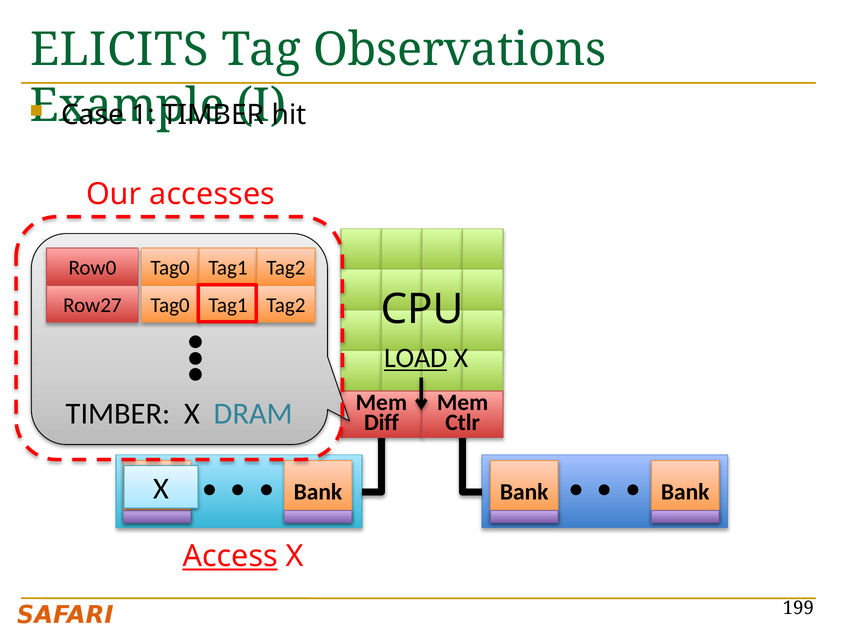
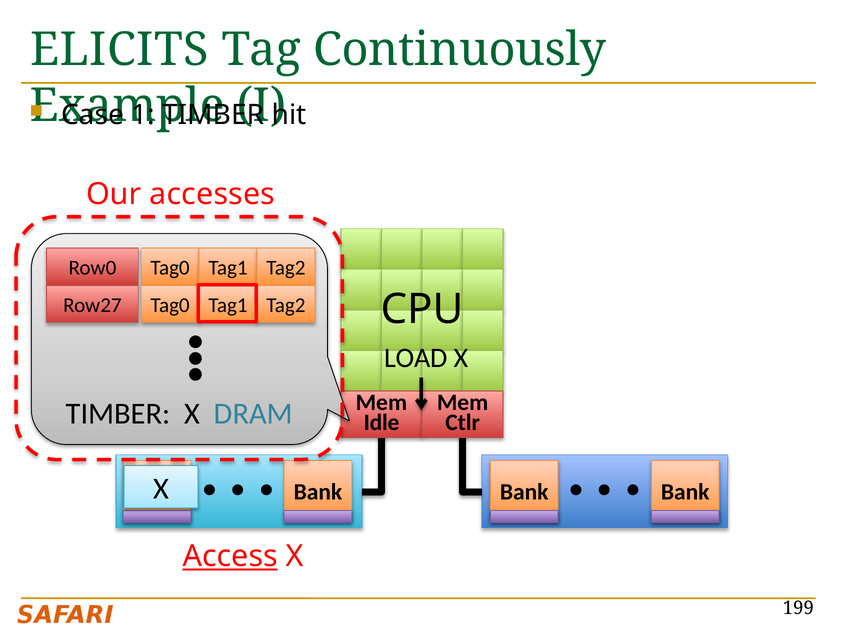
Observations: Observations -> Continuously
LOAD underline: present -> none
Diff: Diff -> Idle
